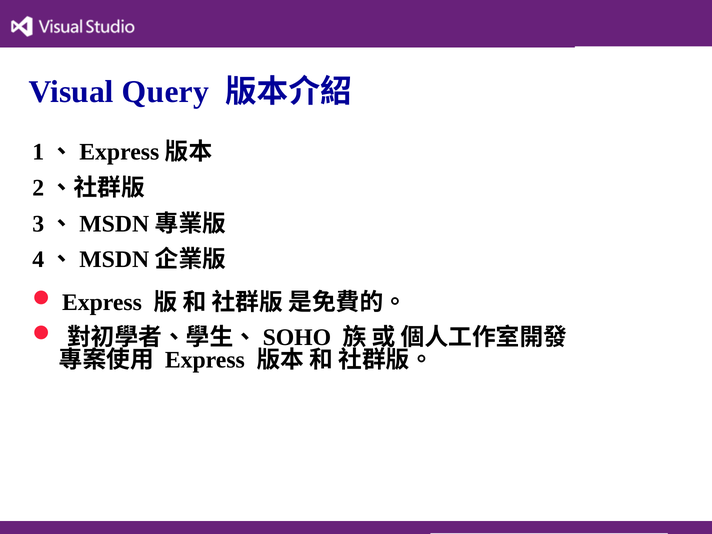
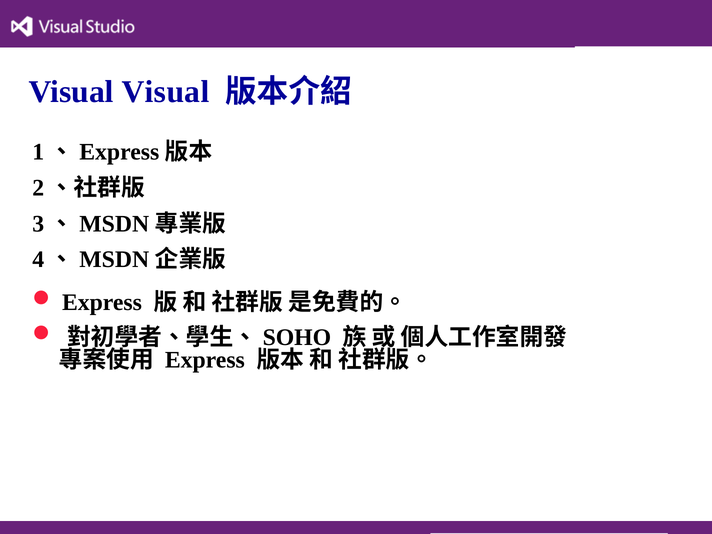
Visual Query: Query -> Visual
